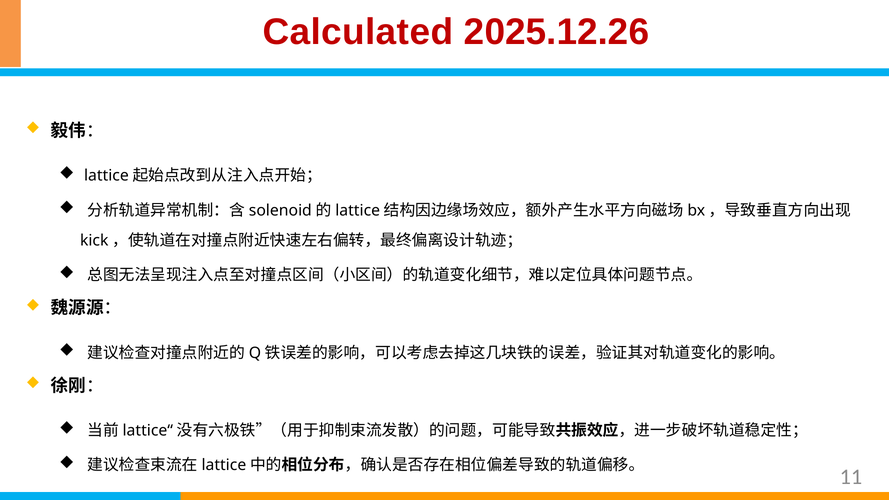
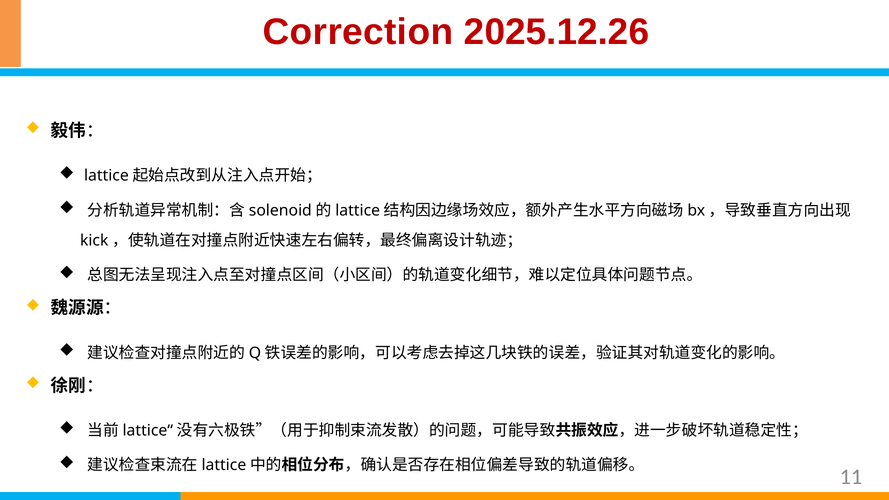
Calculated: Calculated -> Correction
